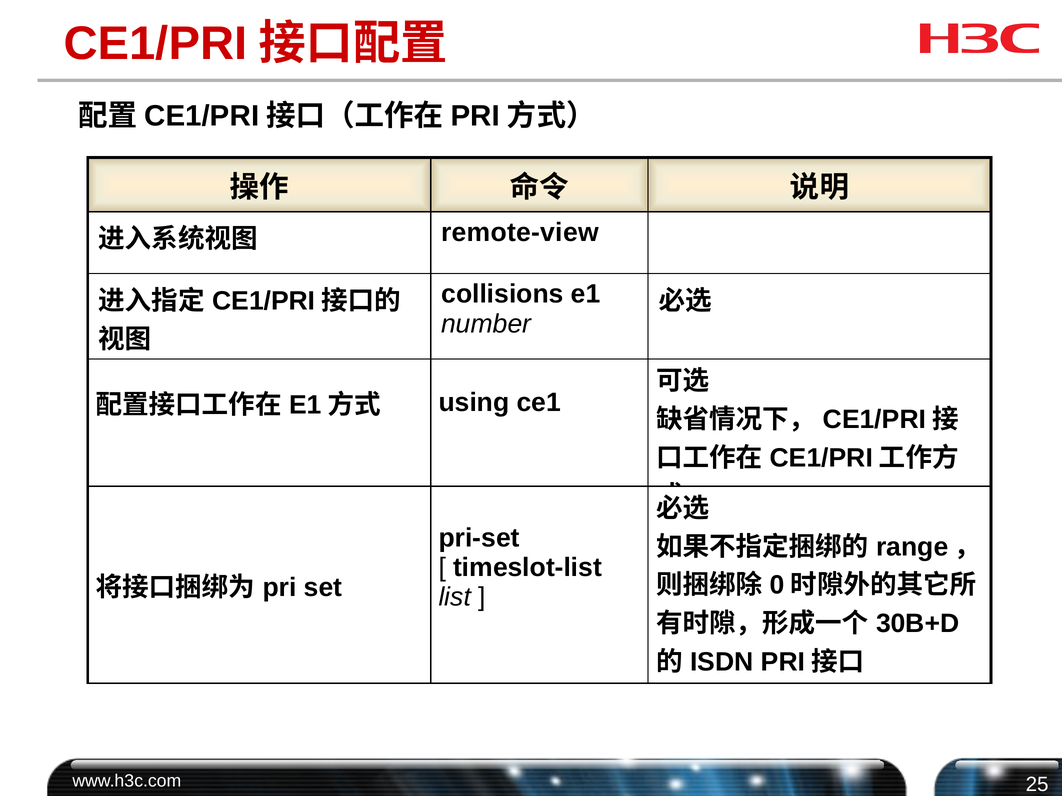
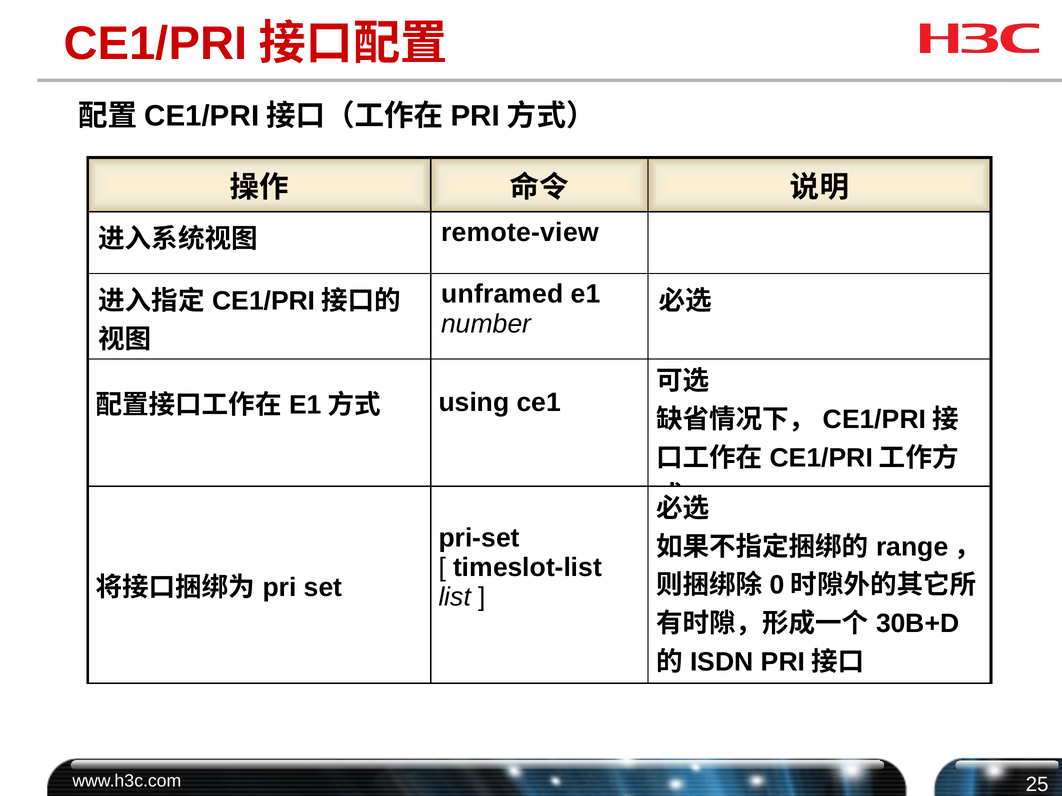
collisions: collisions -> unframed
